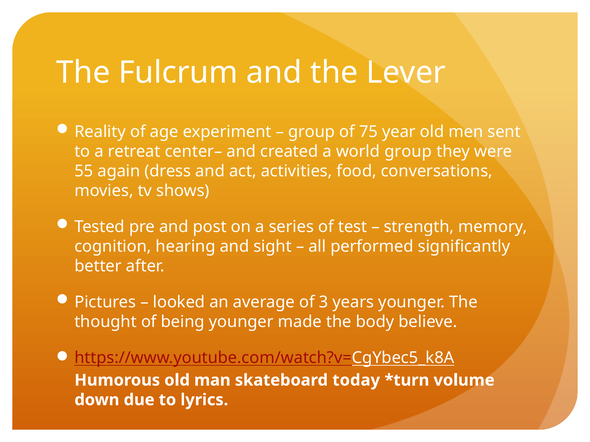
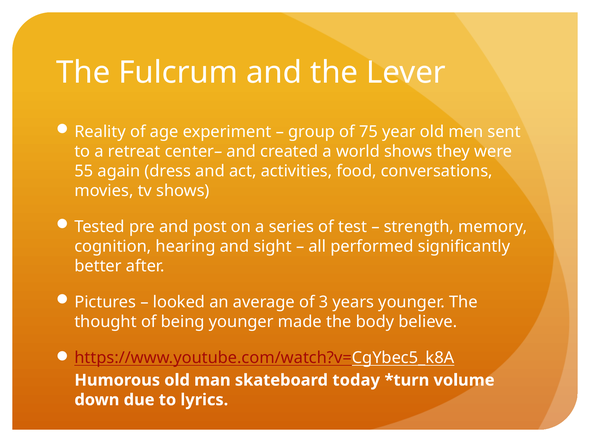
world group: group -> shows
